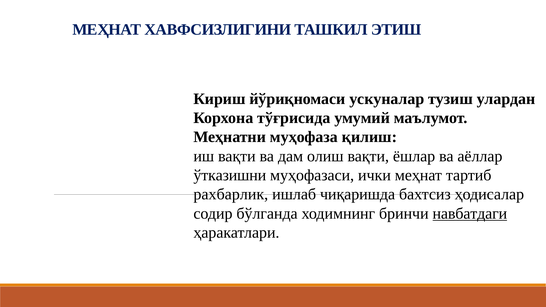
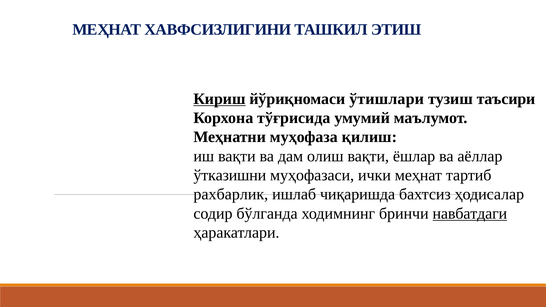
Кириш underline: none -> present
ускуналар: ускуналар -> ўтишлари
улардан: улардан -> таъсири
